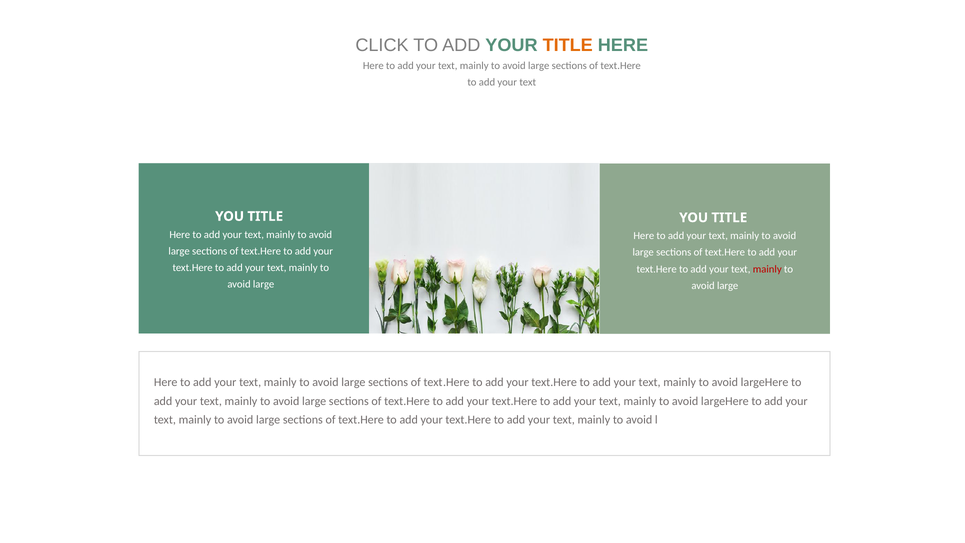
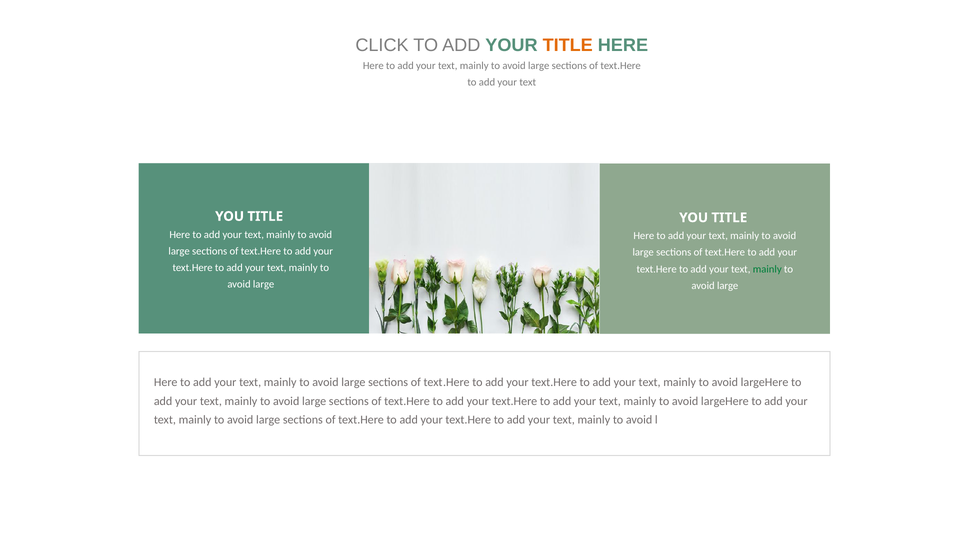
mainly at (767, 269) colour: red -> green
